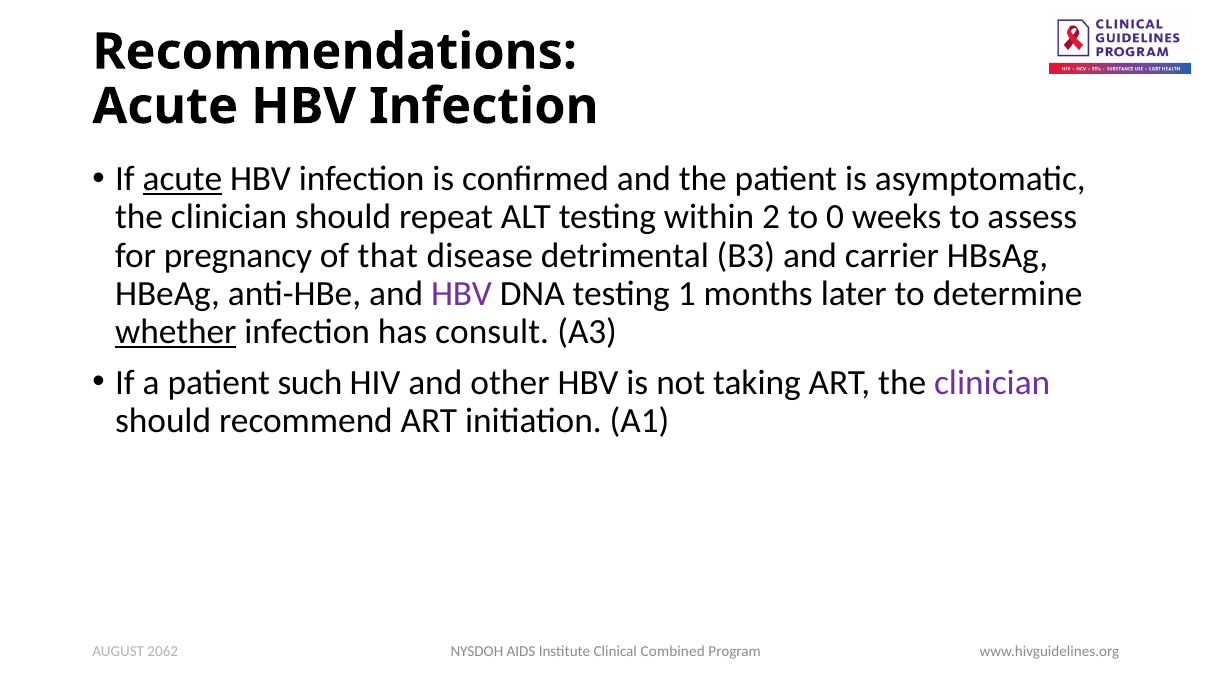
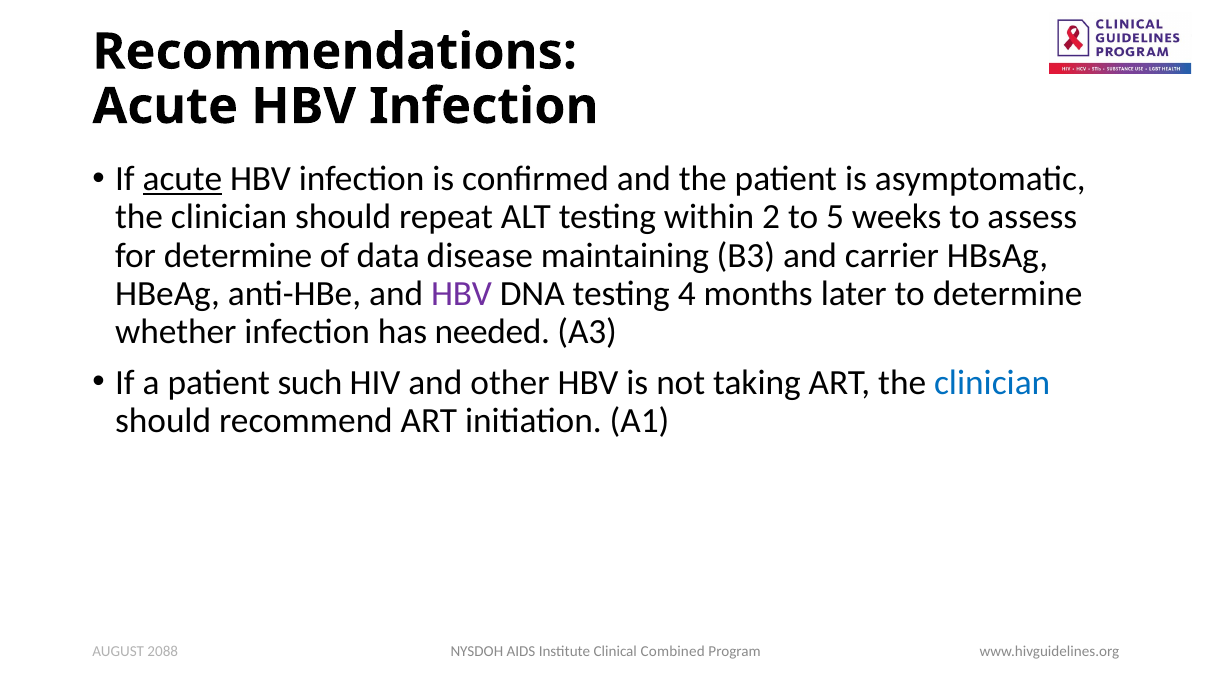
0: 0 -> 5
for pregnancy: pregnancy -> determine
that: that -> data
detrimental: detrimental -> maintaining
1: 1 -> 4
whether underline: present -> none
consult: consult -> needed
clinician at (992, 382) colour: purple -> blue
2062: 2062 -> 2088
